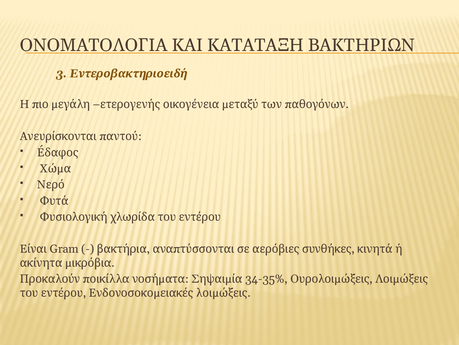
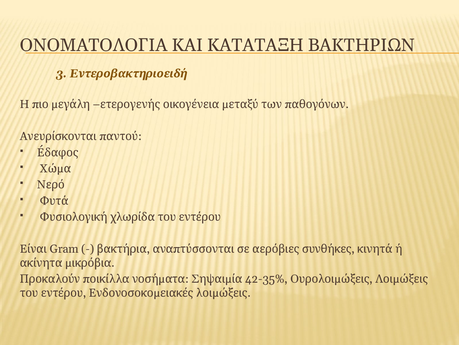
34-35%: 34-35% -> 42-35%
